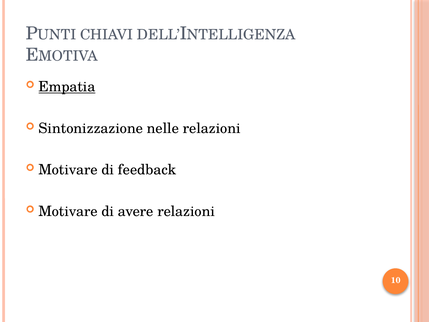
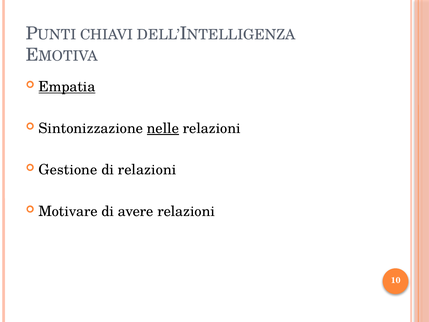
nelle underline: none -> present
Motivare at (68, 170): Motivare -> Gestione
di feedback: feedback -> relazioni
